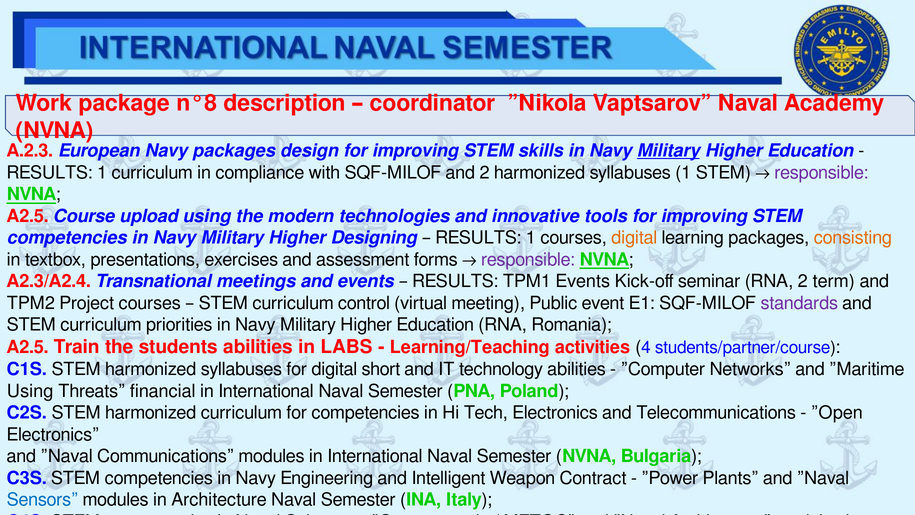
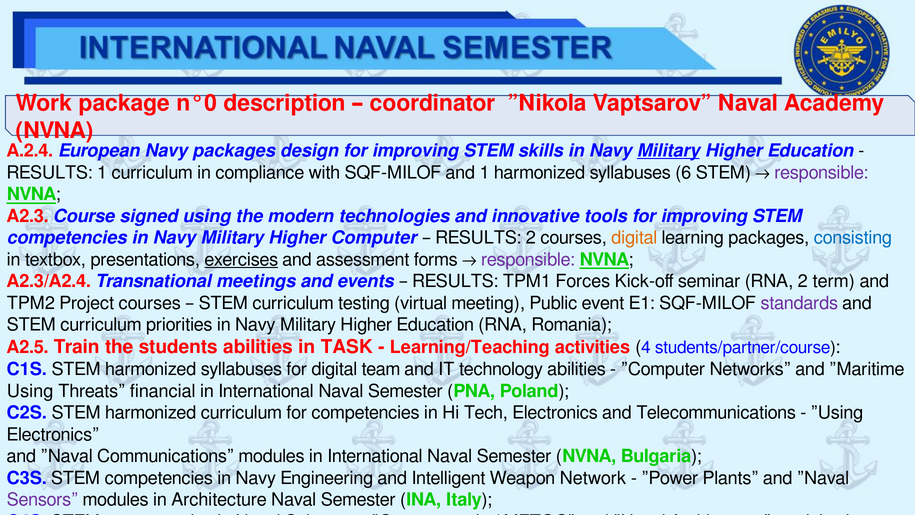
n°8: n°8 -> n°0
A.2.3: A.2.3 -> A.2.4
and 2: 2 -> 1
syllabuses 1: 1 -> 6
A2.5 at (28, 216): A2.5 -> A2.3
upload: upload -> signed
Designing: Designing -> Computer
1 at (531, 238): 1 -> 2
consisting colour: orange -> blue
exercises underline: none -> present
TPM1 Events: Events -> Forces
control: control -> testing
LABS: LABS -> TASK
short: short -> team
”Open: ”Open -> ”Using
Contract: Contract -> Network
Sensors colour: blue -> purple
